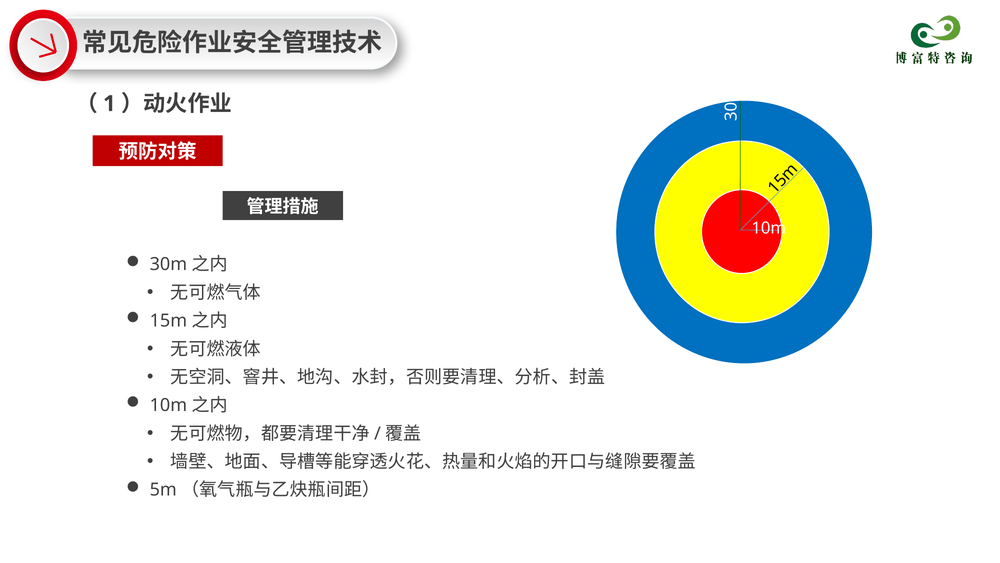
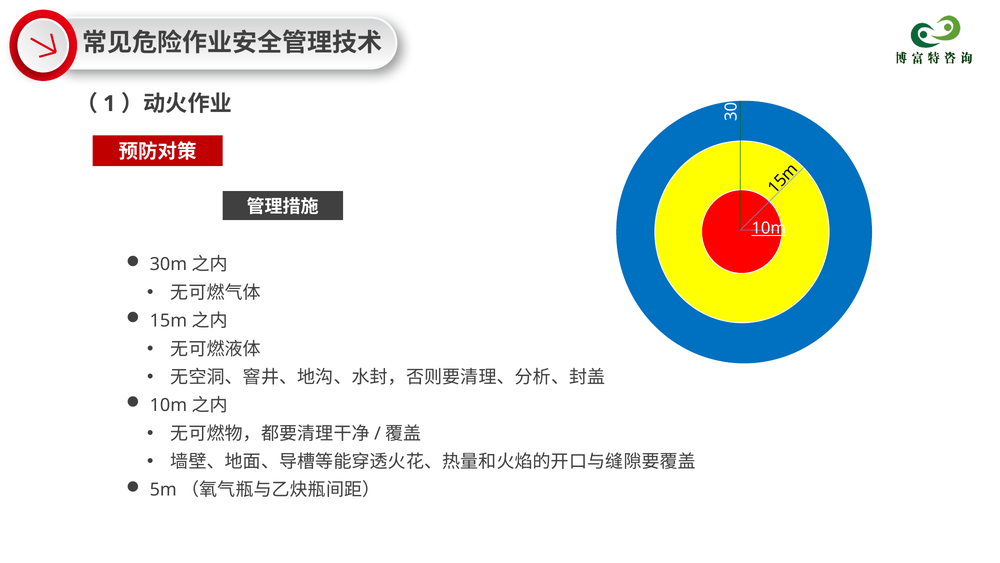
10m underline: none -> present
